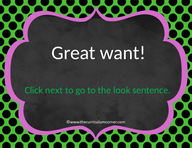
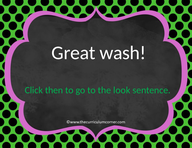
want: want -> wash
next: next -> then
